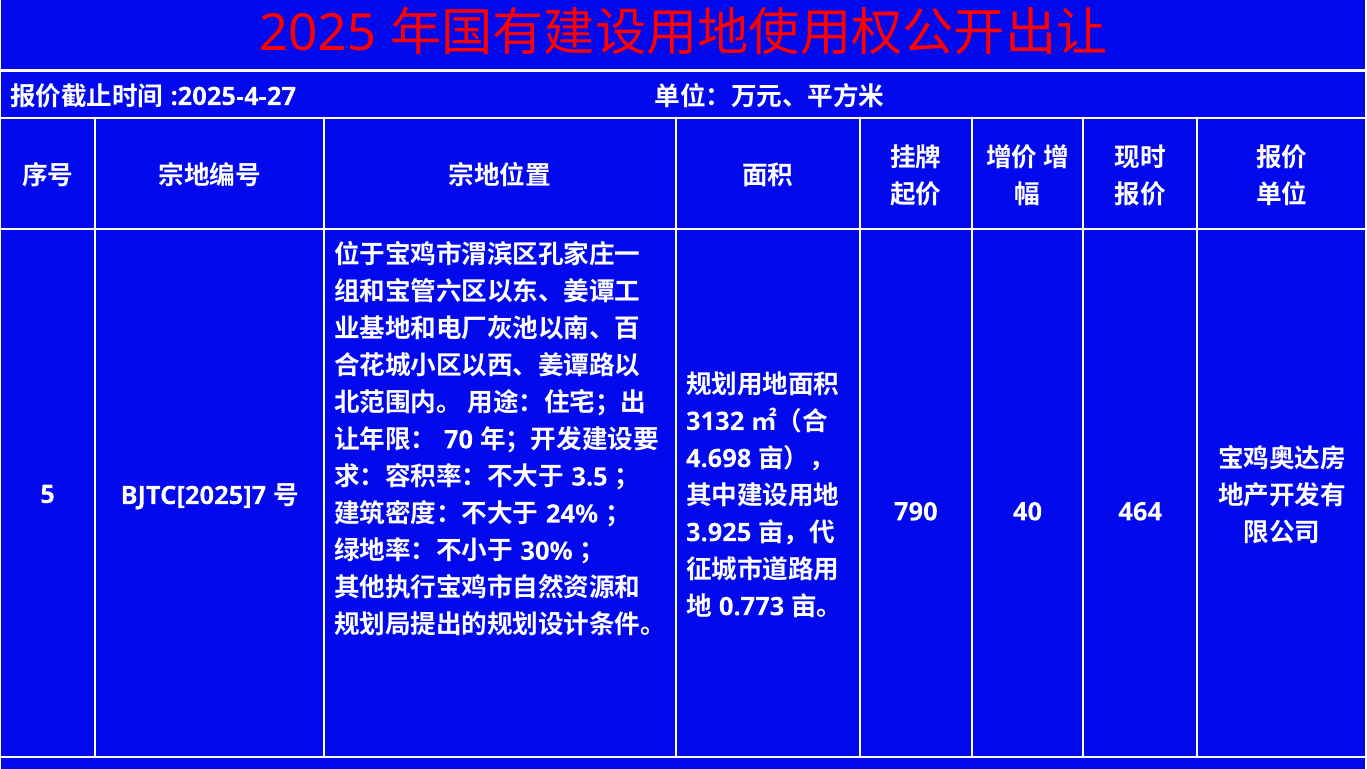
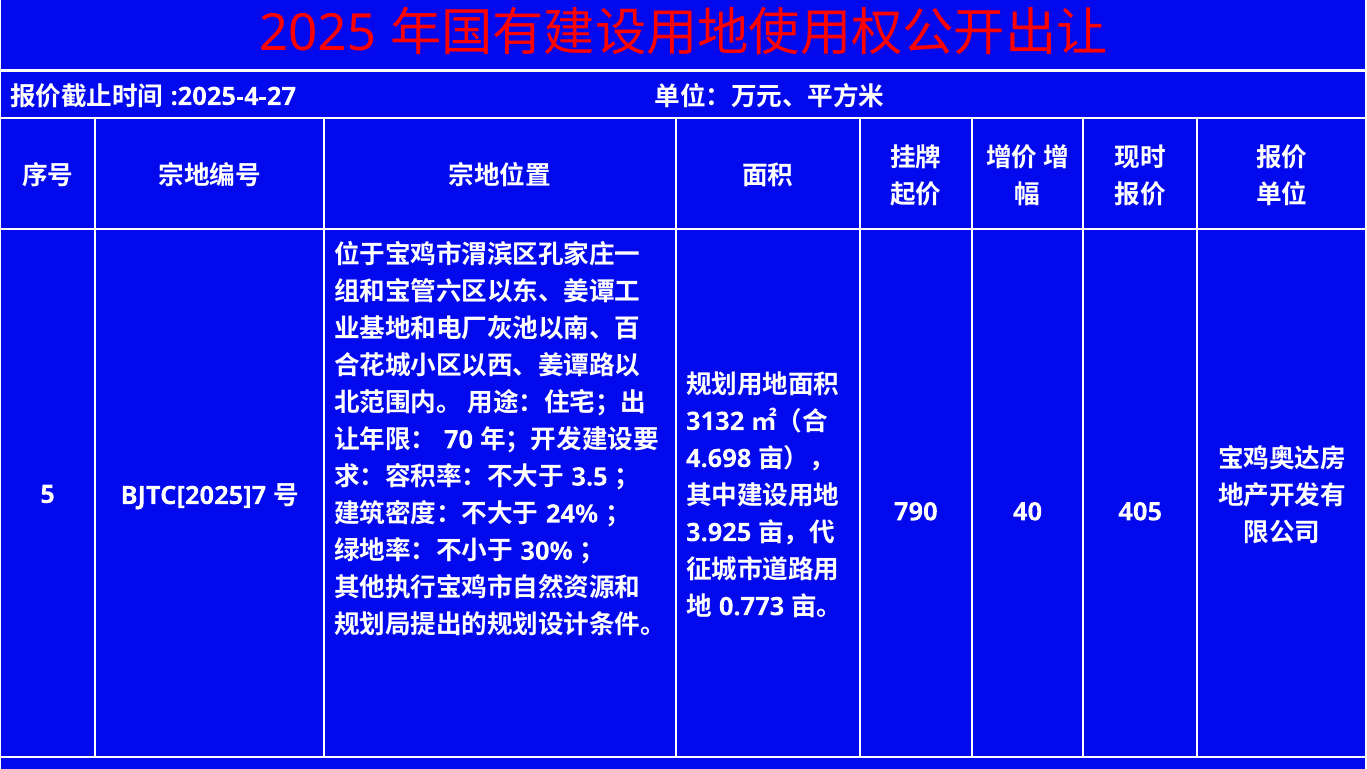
464: 464 -> 405
